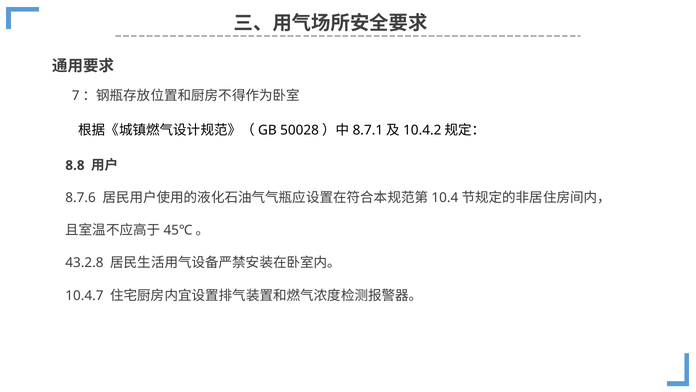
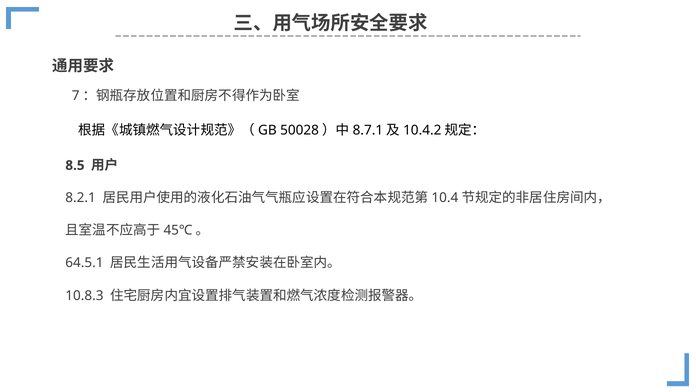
8.8: 8.8 -> 8.5
8.7.6: 8.7.6 -> 8.2.1
43.2.8: 43.2.8 -> 64.5.1
10.4.7: 10.4.7 -> 10.8.3
